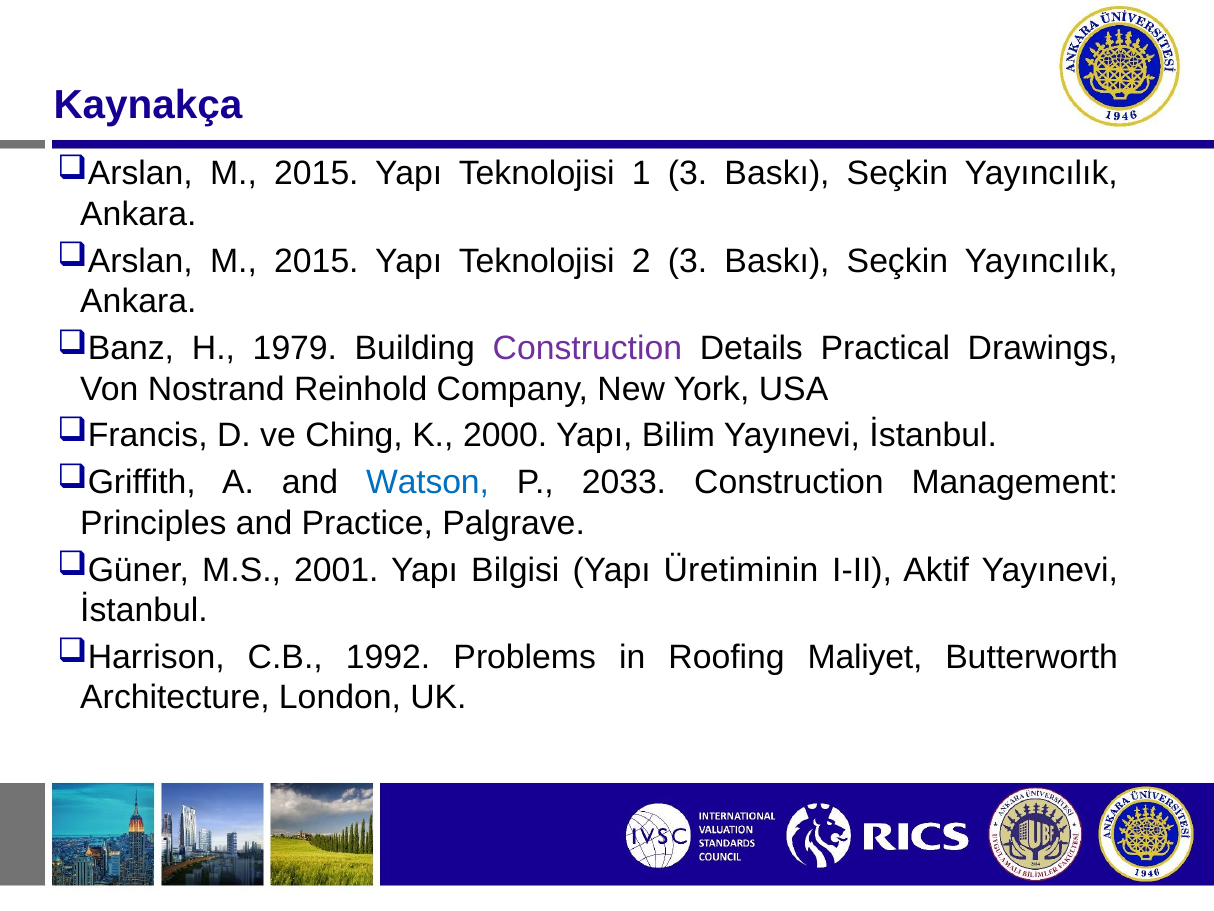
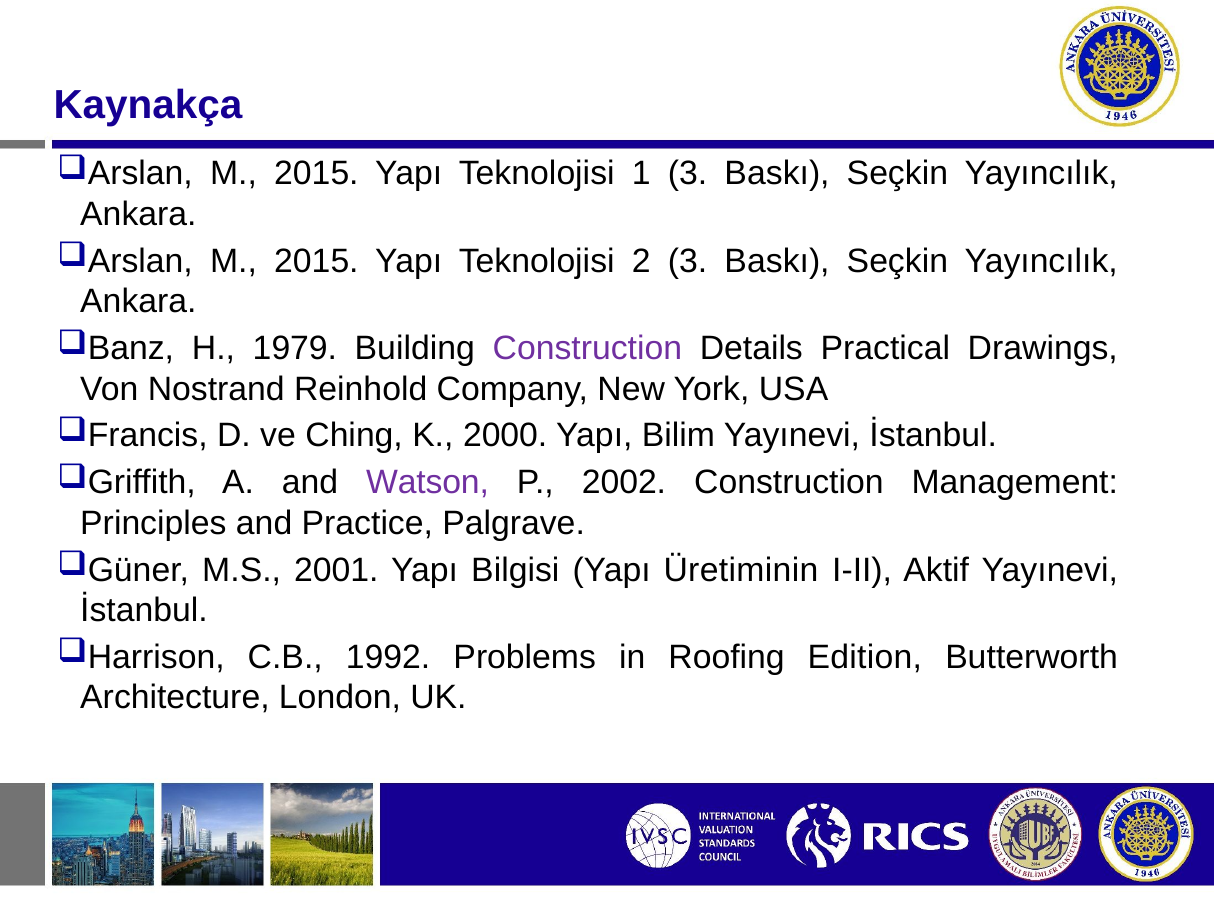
Watson colour: blue -> purple
2033: 2033 -> 2002
Maliyet: Maliyet -> Edition
